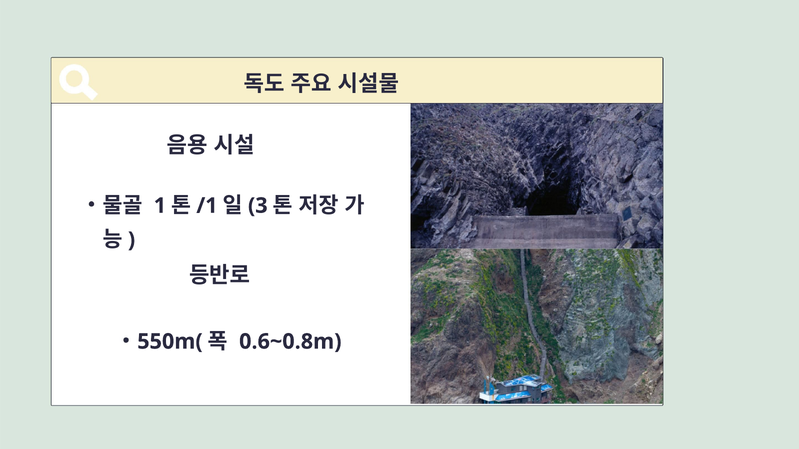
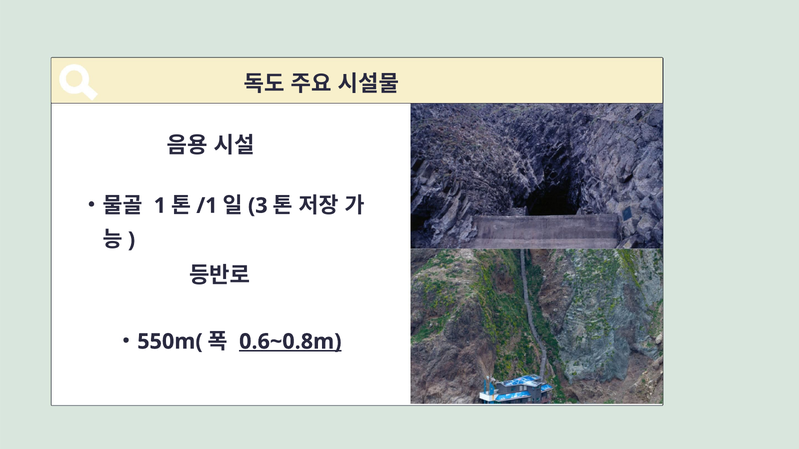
0.6~0.8m underline: none -> present
